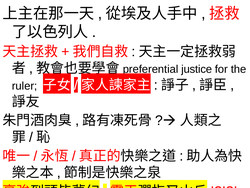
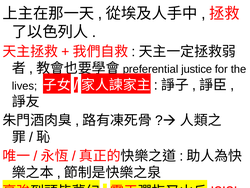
ruler: ruler -> lives
